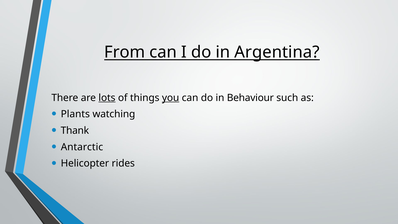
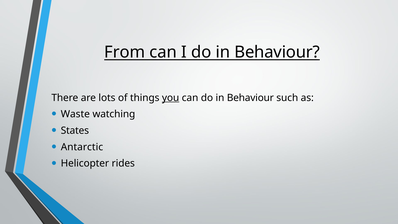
I do in Argentina: Argentina -> Behaviour
lots underline: present -> none
Plants: Plants -> Waste
Thank: Thank -> States
